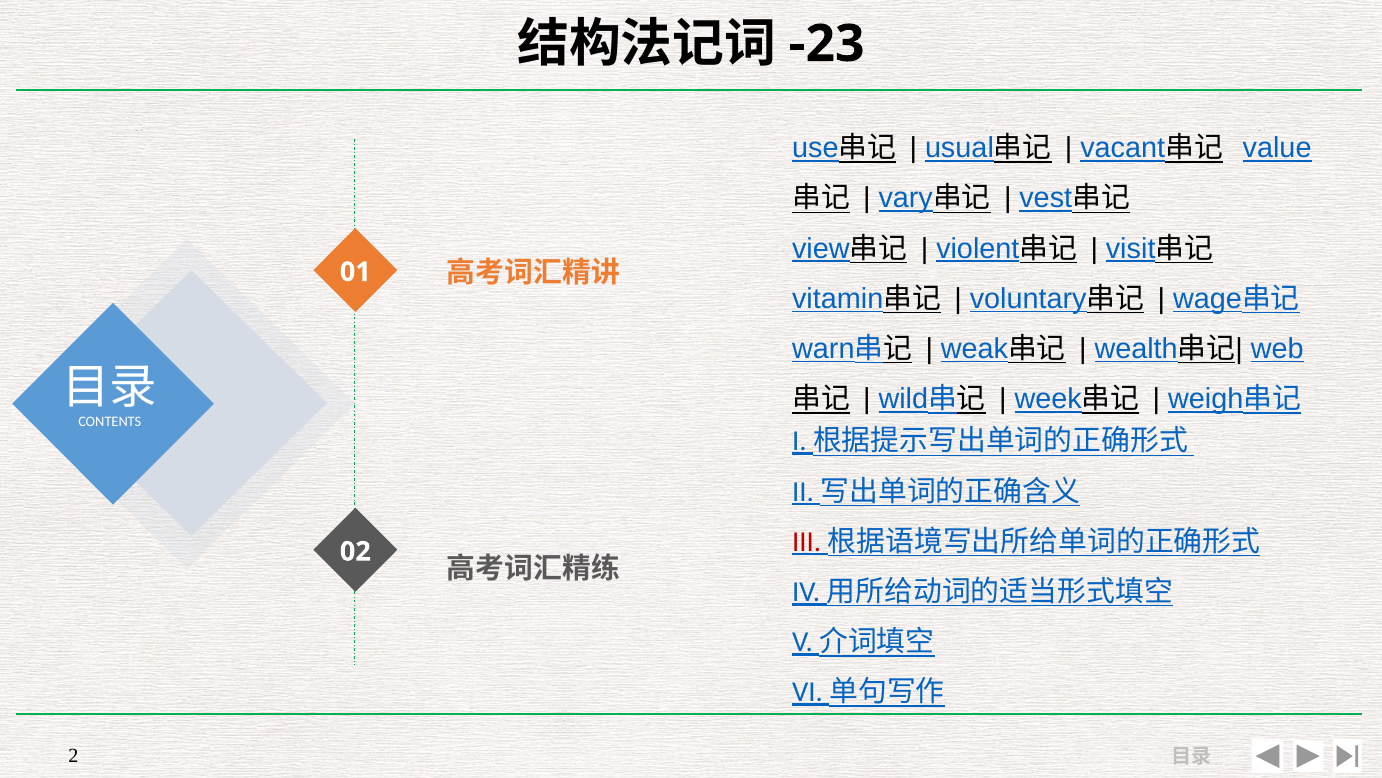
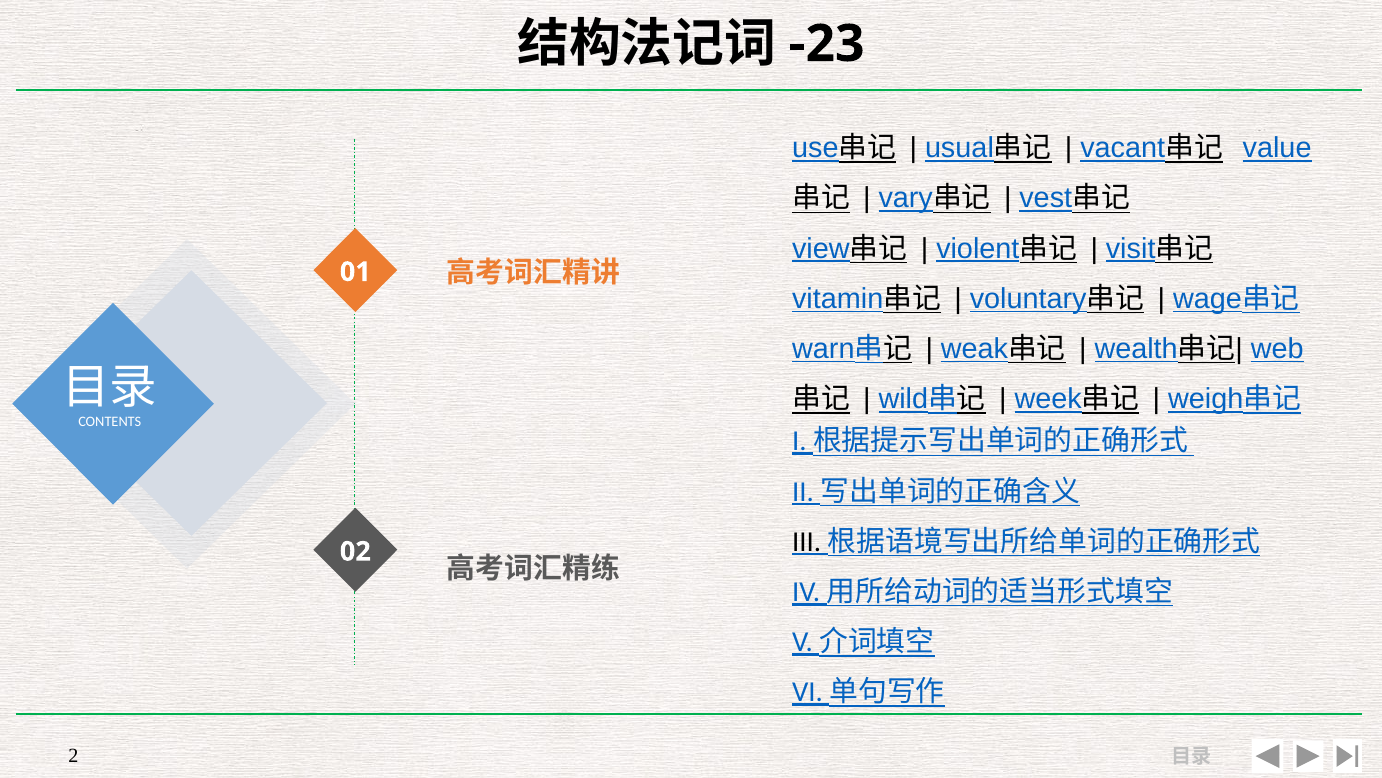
III colour: red -> black
